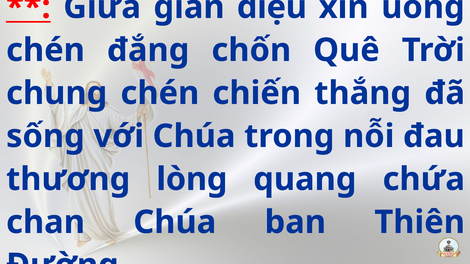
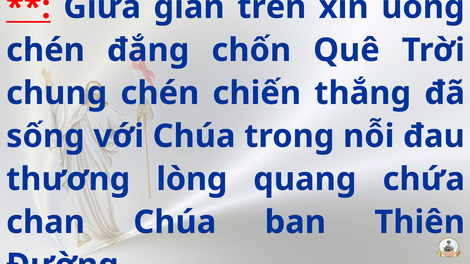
diệu: diệu -> trên
